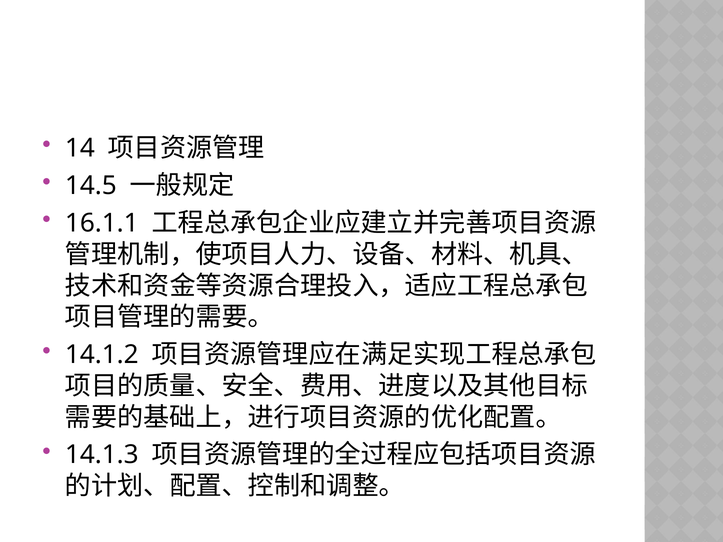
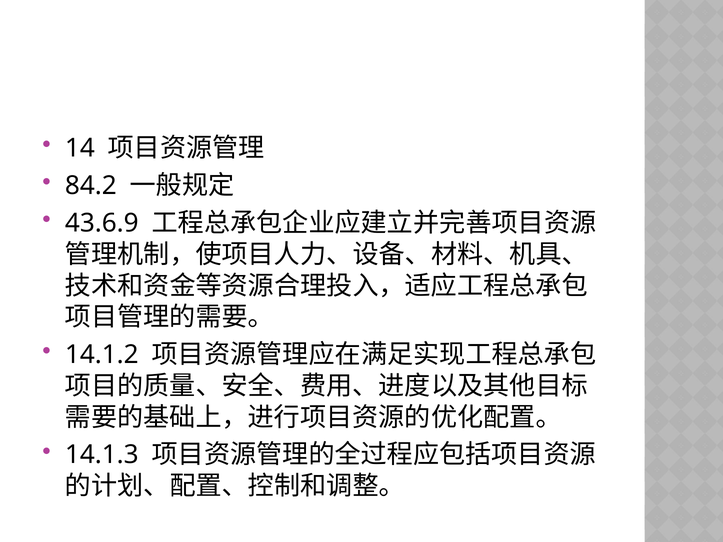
14.5: 14.5 -> 84.2
16.1.1: 16.1.1 -> 43.6.9
